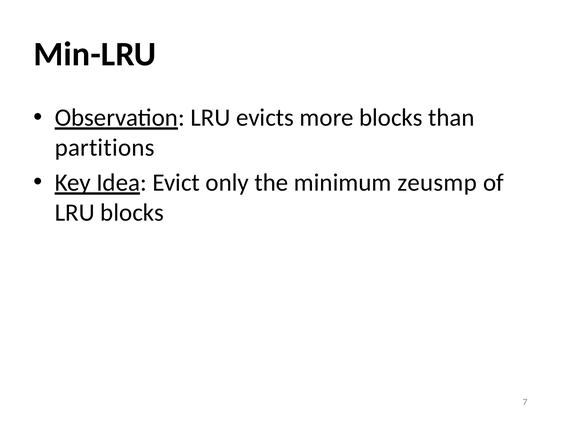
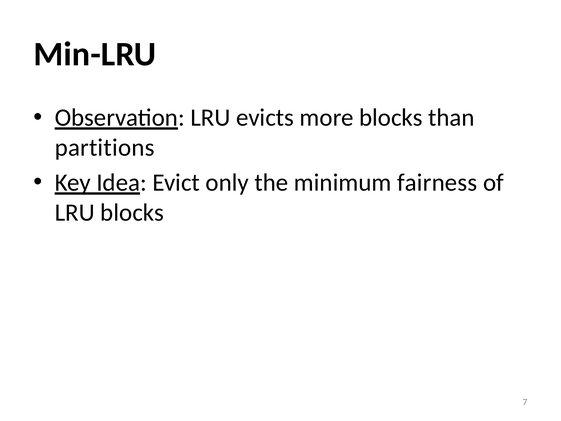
zeusmp: zeusmp -> fairness
